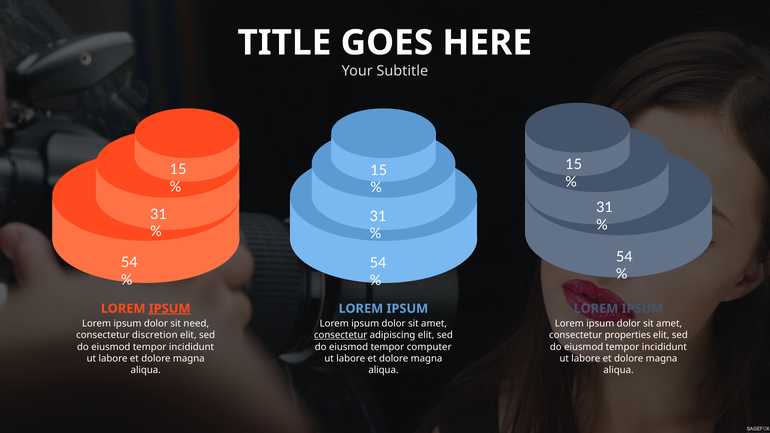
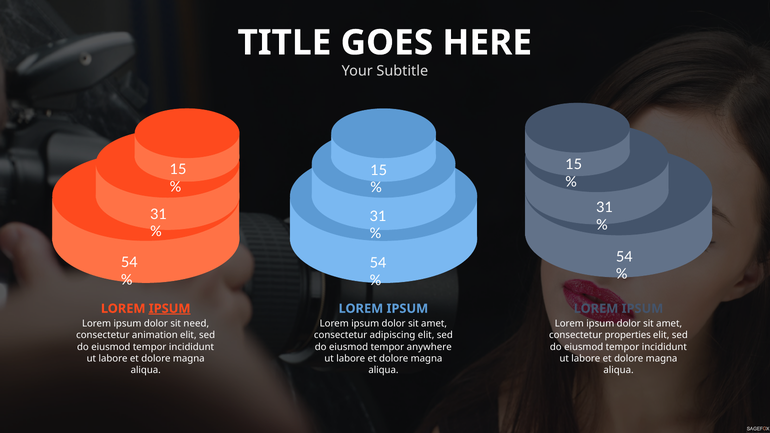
discretion: discretion -> animation
consectetur at (341, 335) underline: present -> none
computer: computer -> anywhere
